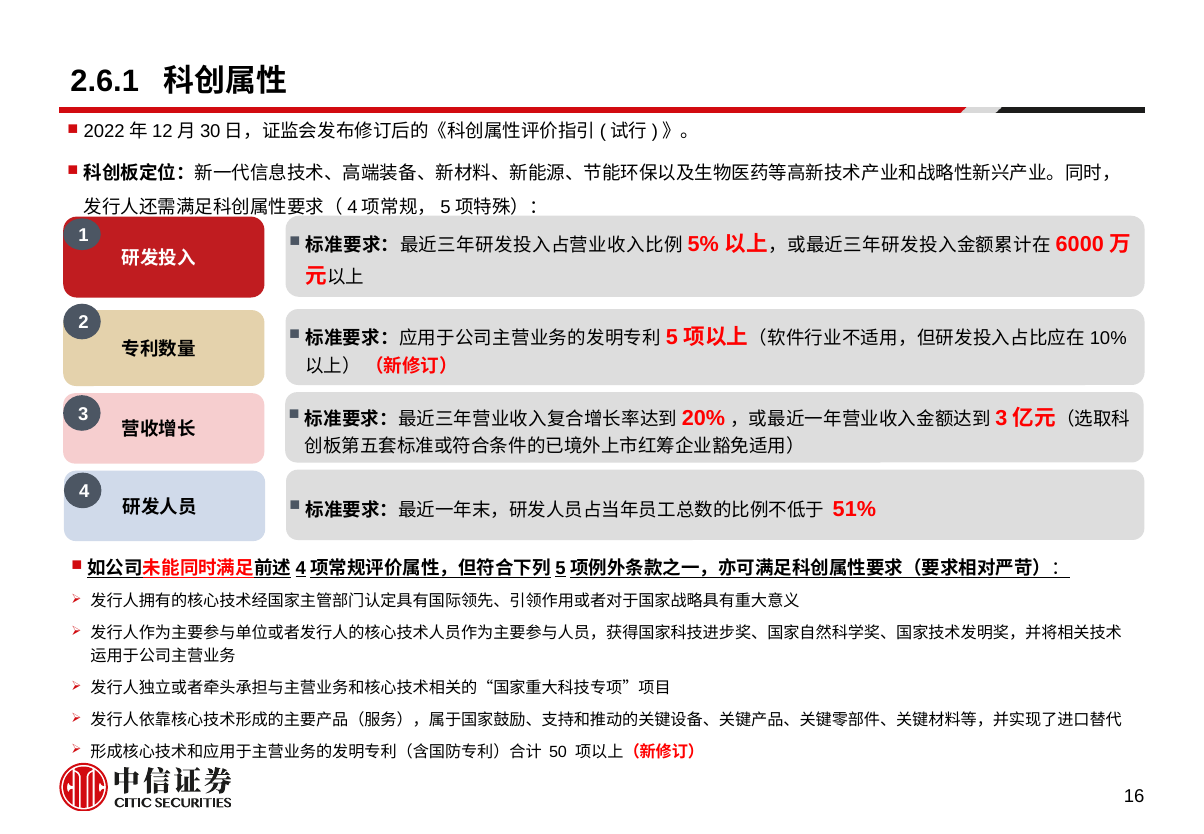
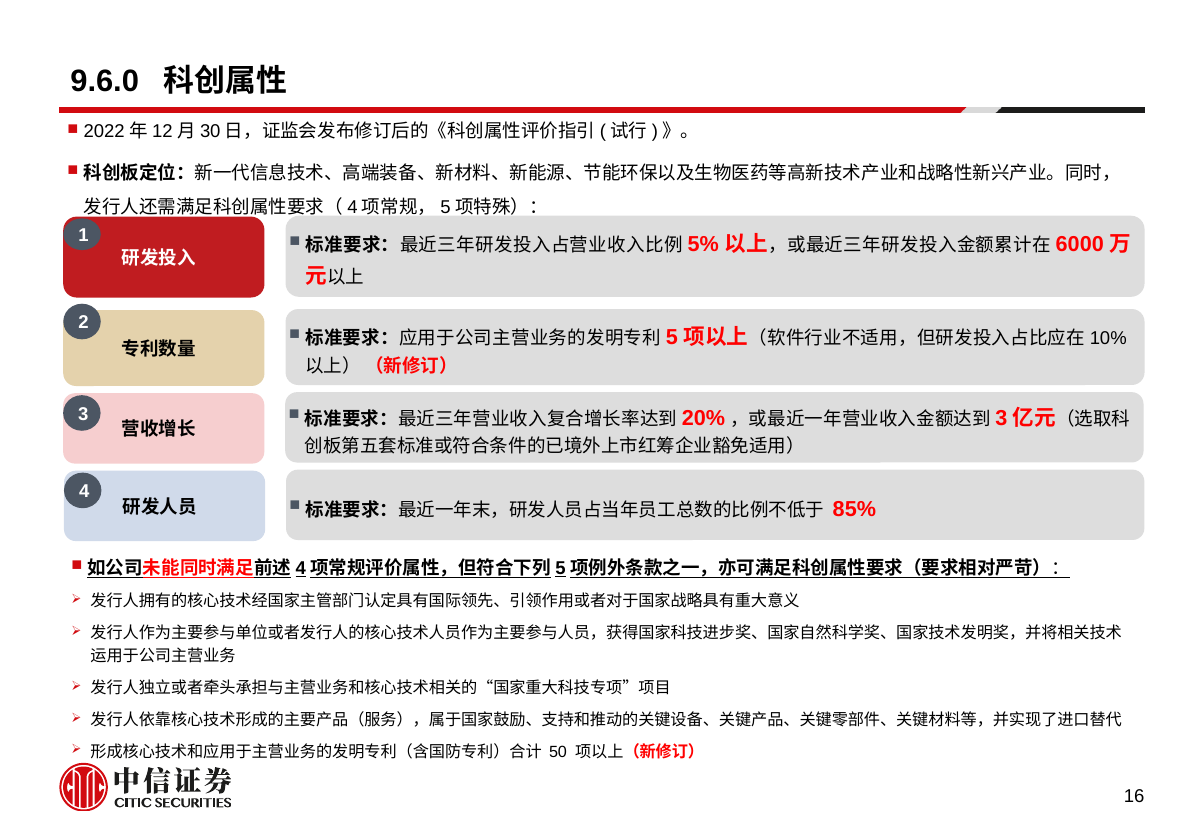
2.6.1: 2.6.1 -> 9.6.0
51%: 51% -> 85%
